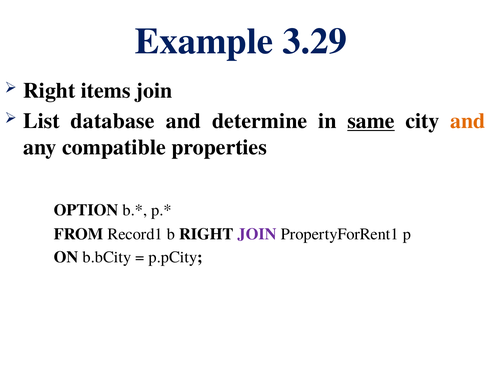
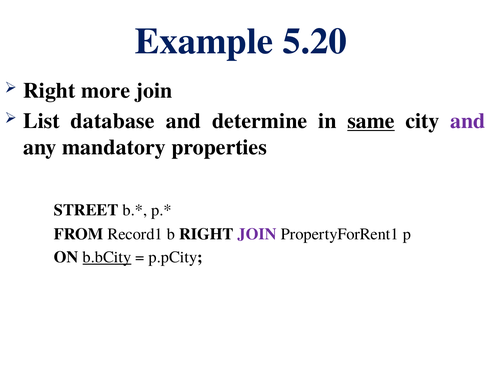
3.29: 3.29 -> 5.20
items: items -> more
and at (468, 121) colour: orange -> purple
compatible: compatible -> mandatory
OPTION: OPTION -> STREET
b.bCity underline: none -> present
